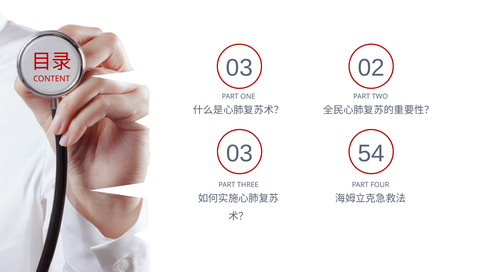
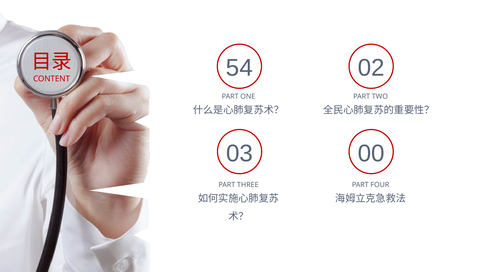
CONTENT 03: 03 -> 54
54: 54 -> 00
